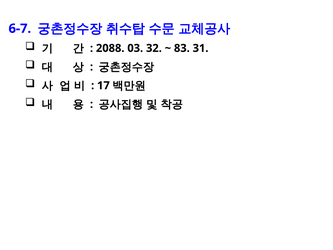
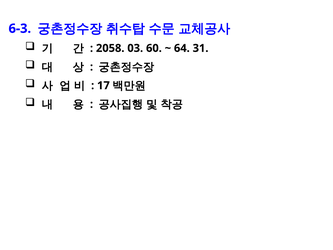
6-7: 6-7 -> 6-3
2088: 2088 -> 2058
32: 32 -> 60
83: 83 -> 64
